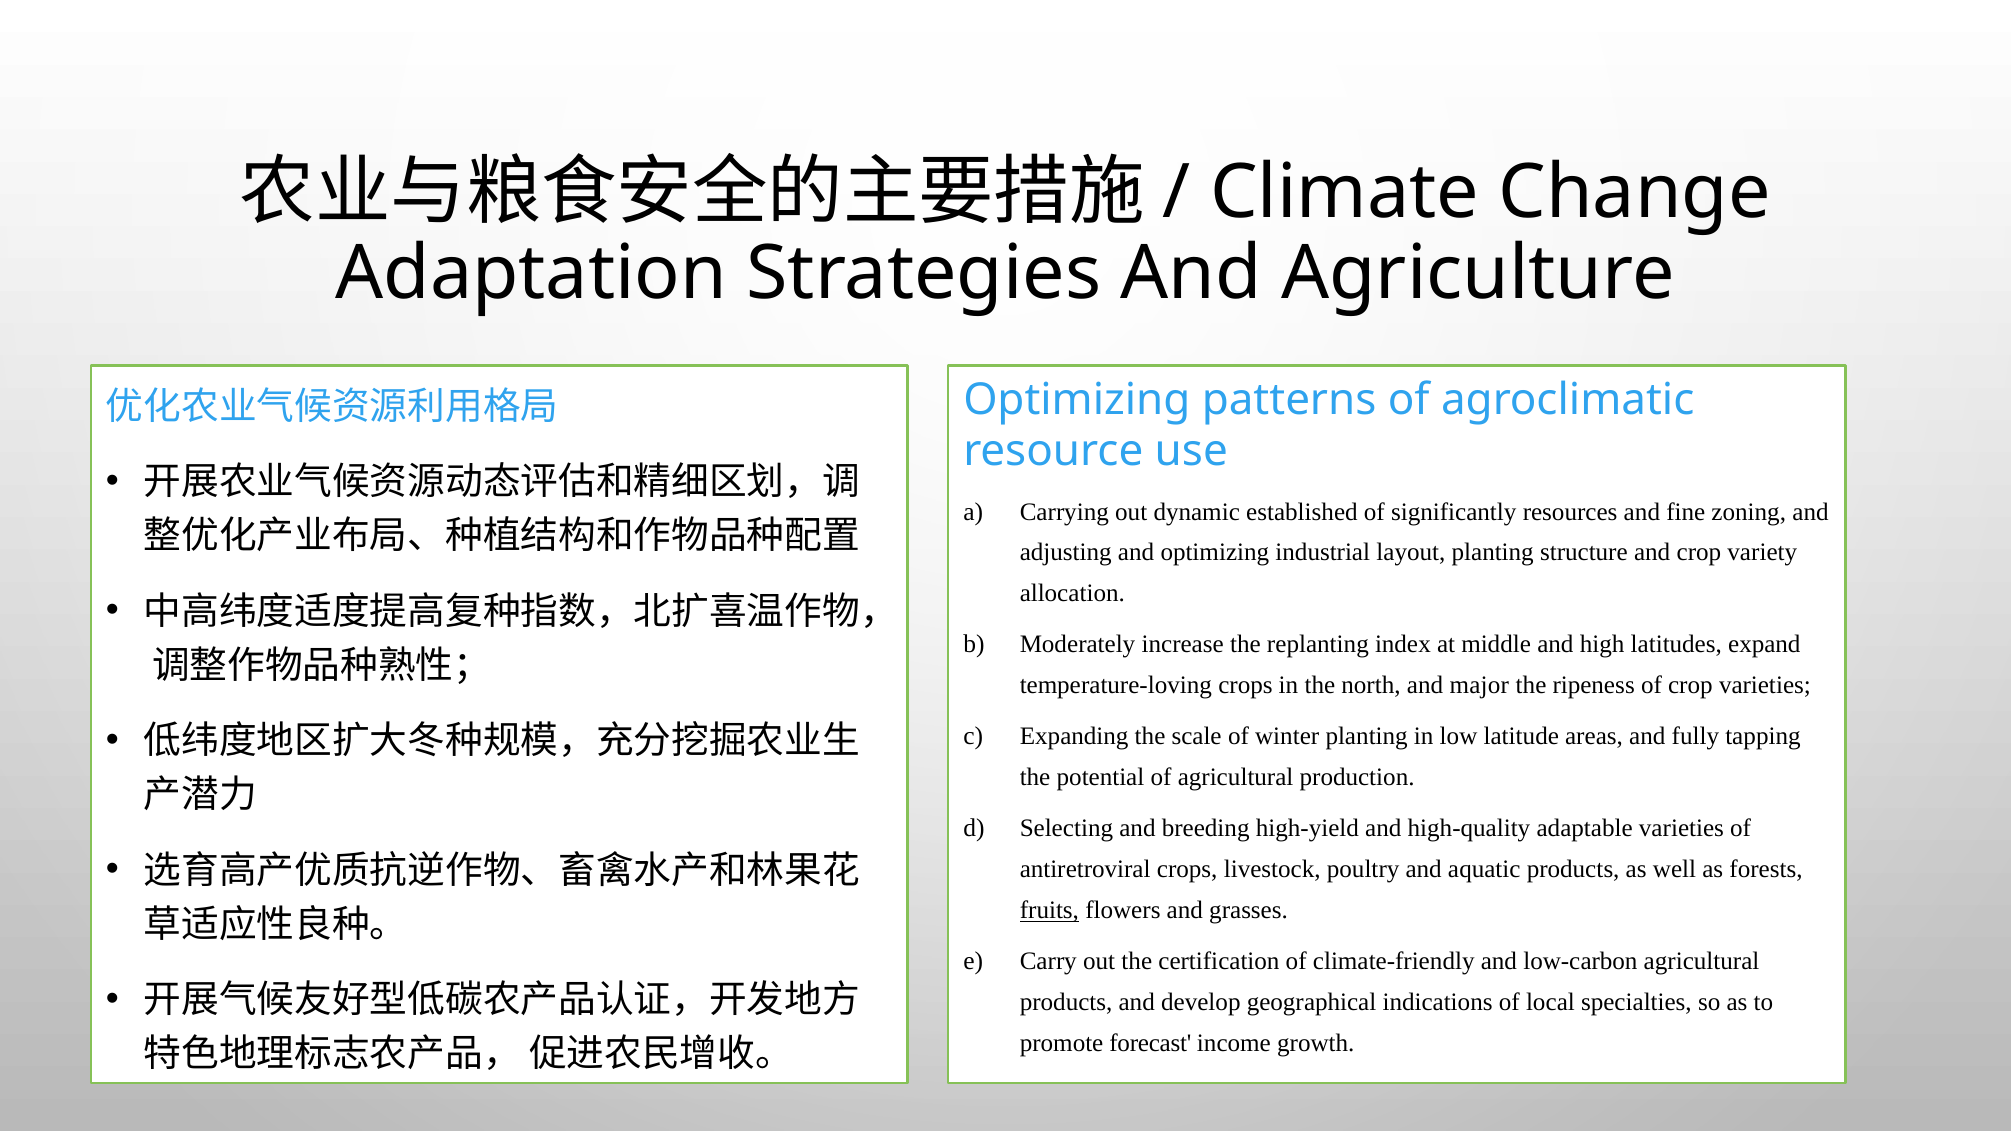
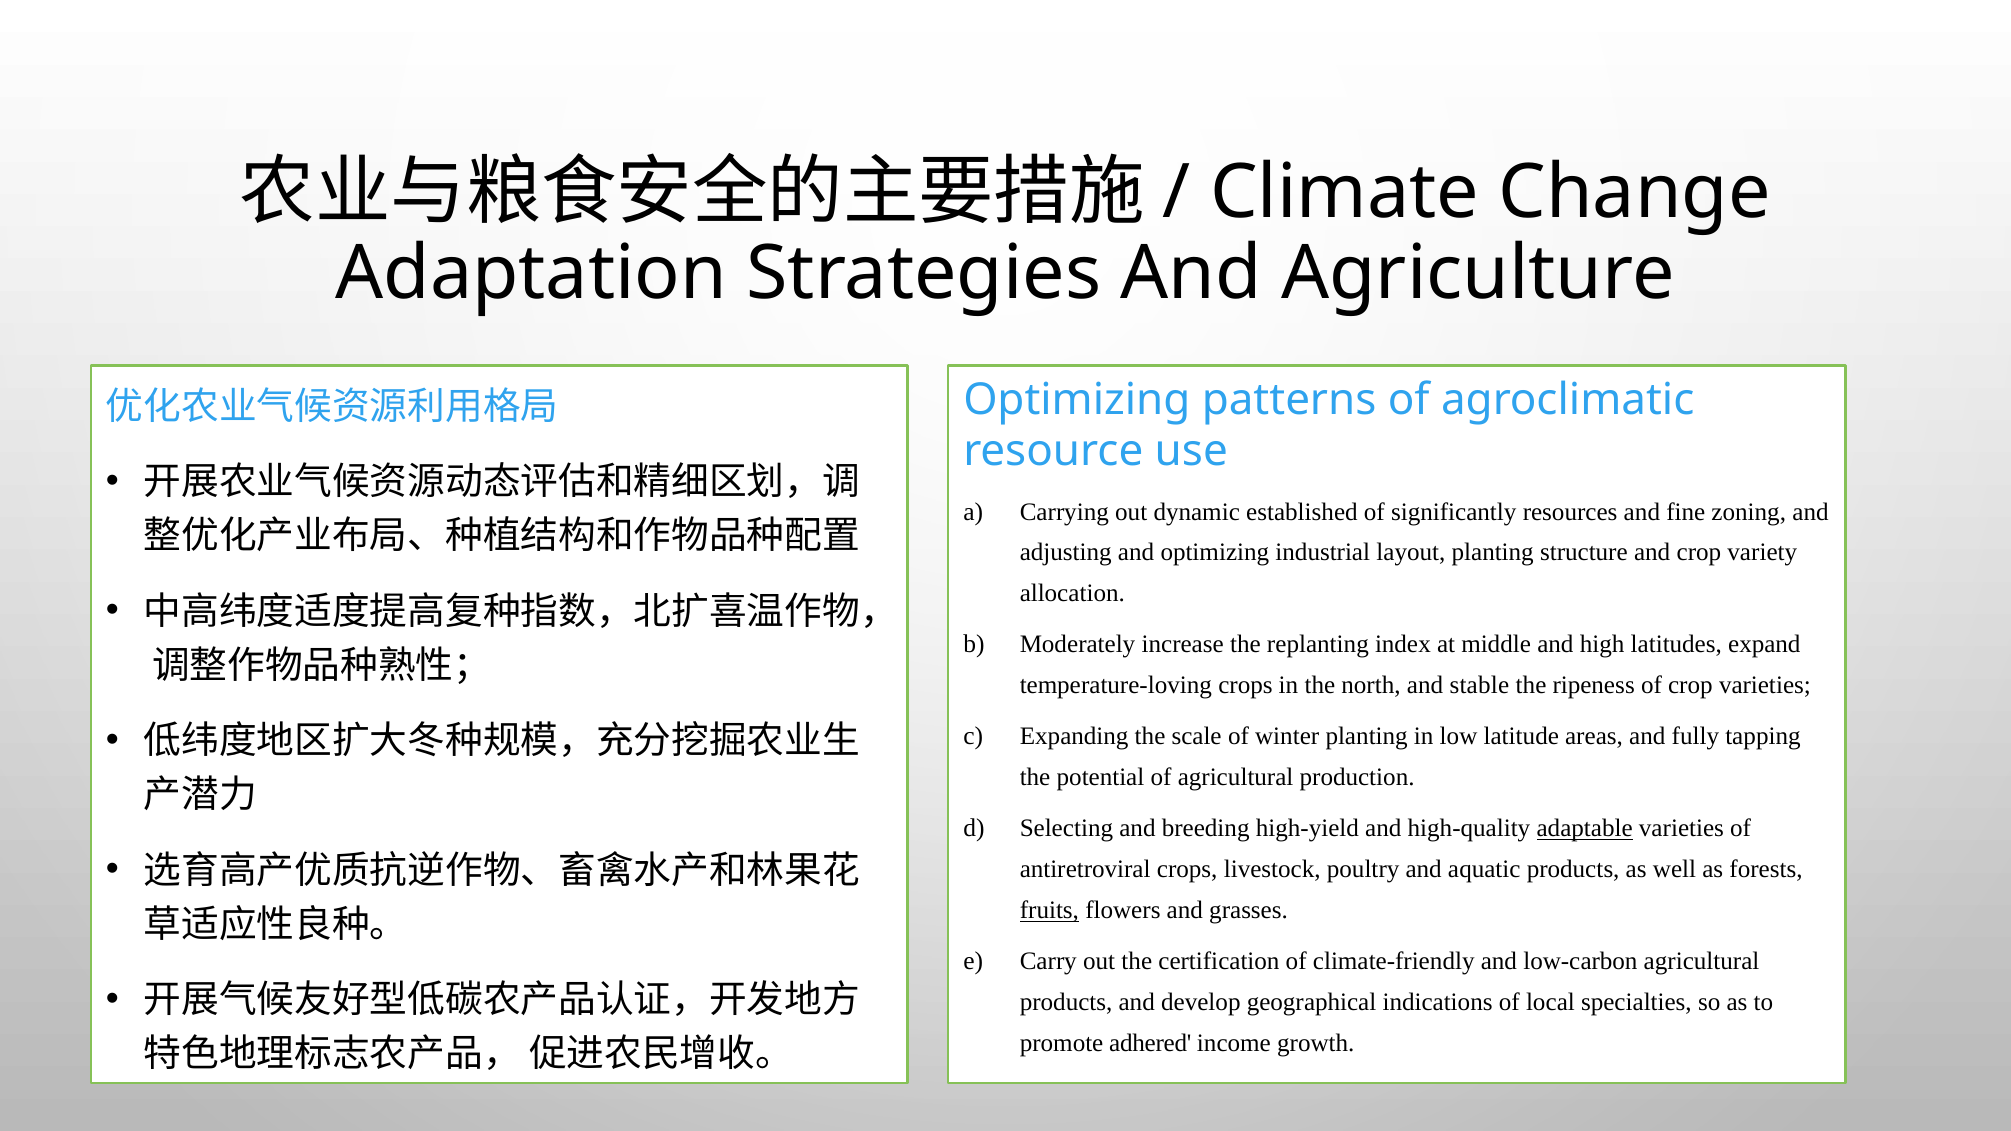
major: major -> stable
adaptable underline: none -> present
forecast: forecast -> adhered
